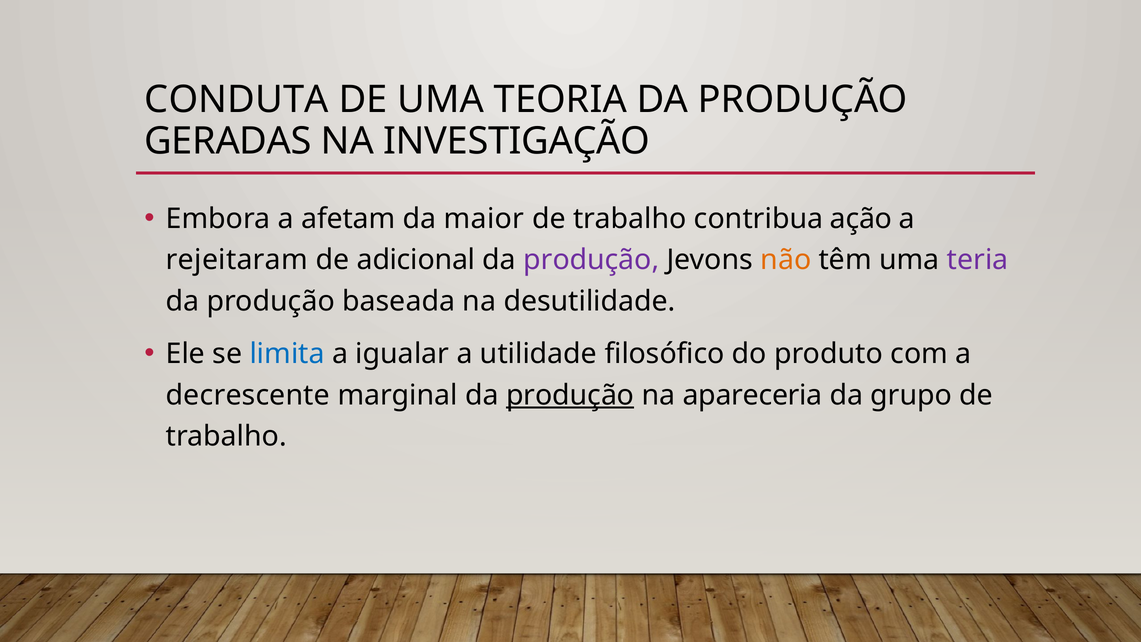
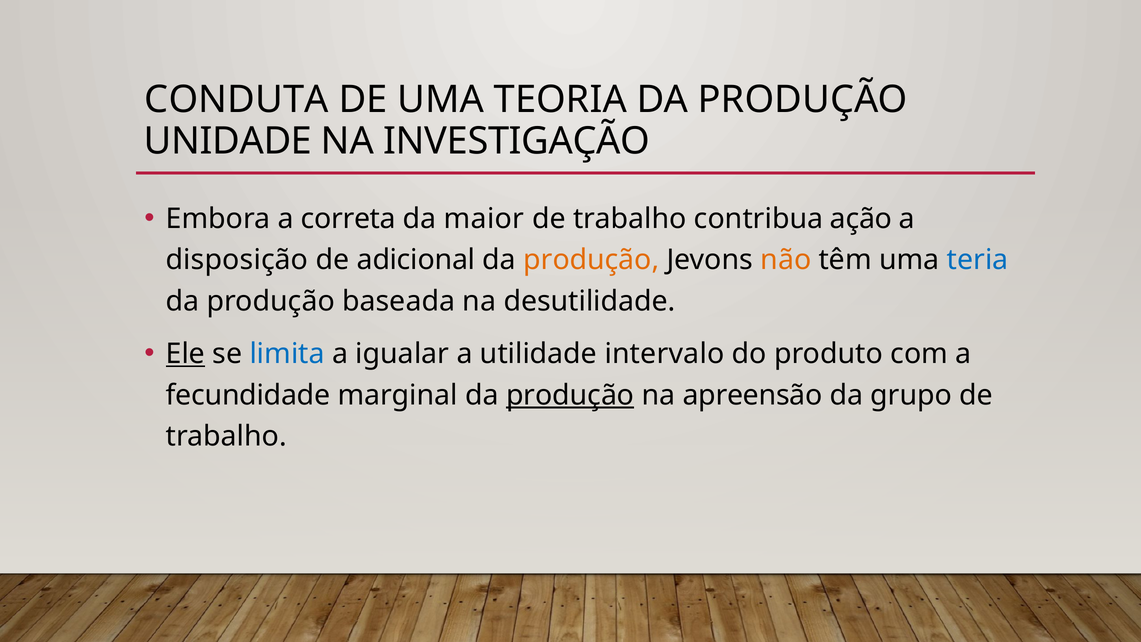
GERADAS: GERADAS -> UNIDADE
afetam: afetam -> correta
rejeitaram: rejeitaram -> disposição
produção at (591, 260) colour: purple -> orange
teria colour: purple -> blue
Ele underline: none -> present
filosófico: filosófico -> intervalo
decrescente: decrescente -> fecundidade
apareceria: apareceria -> apreensão
